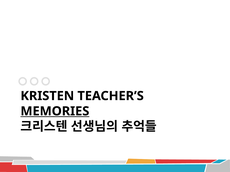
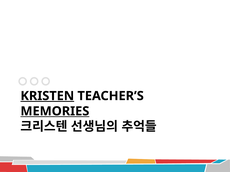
KRISTEN underline: none -> present
